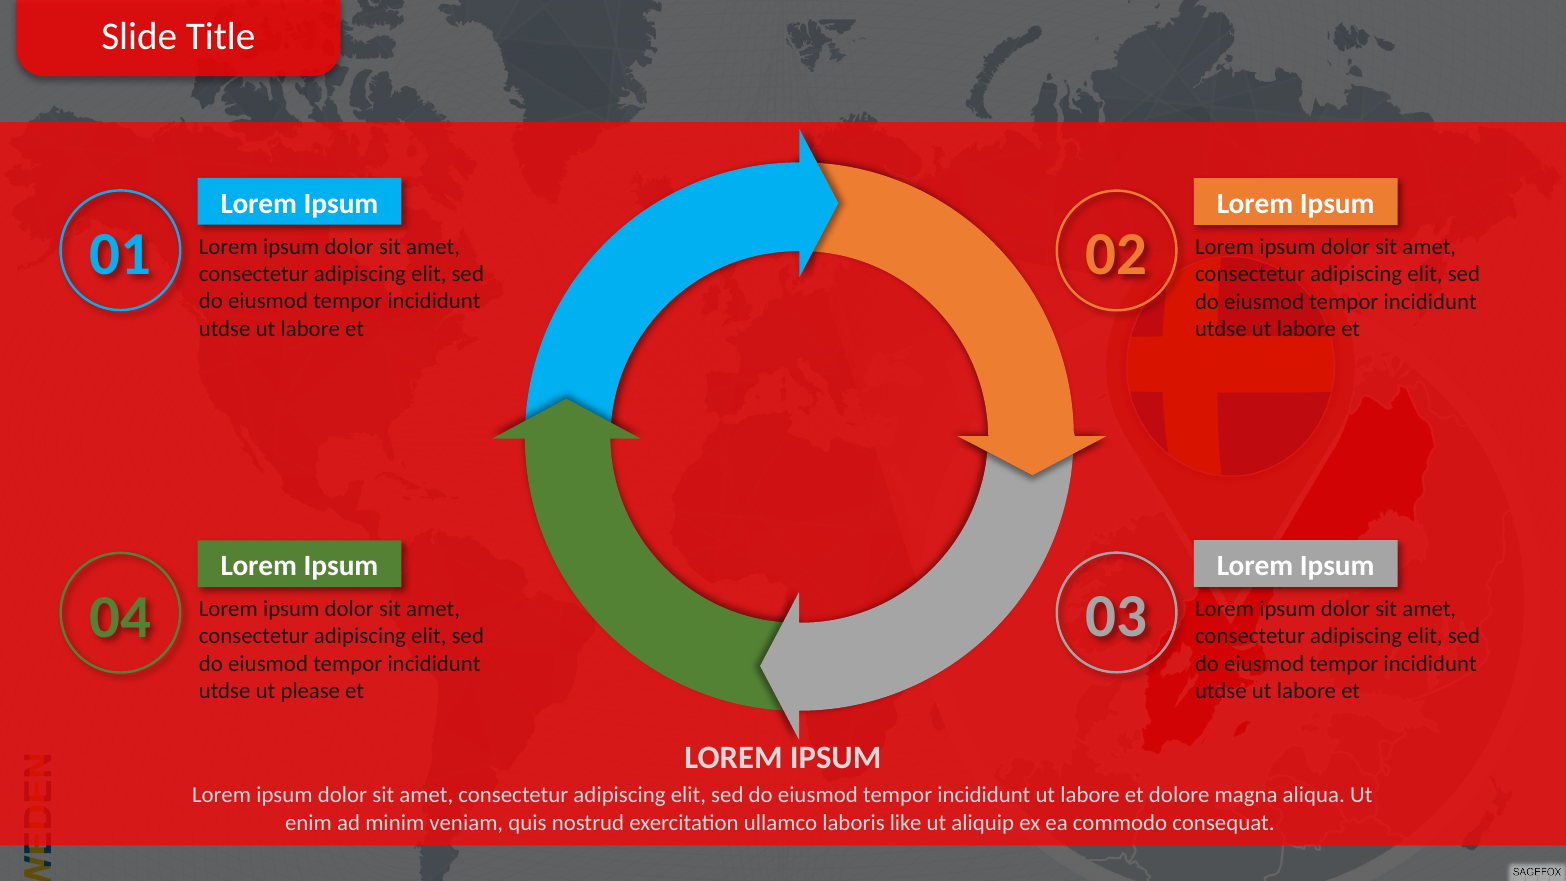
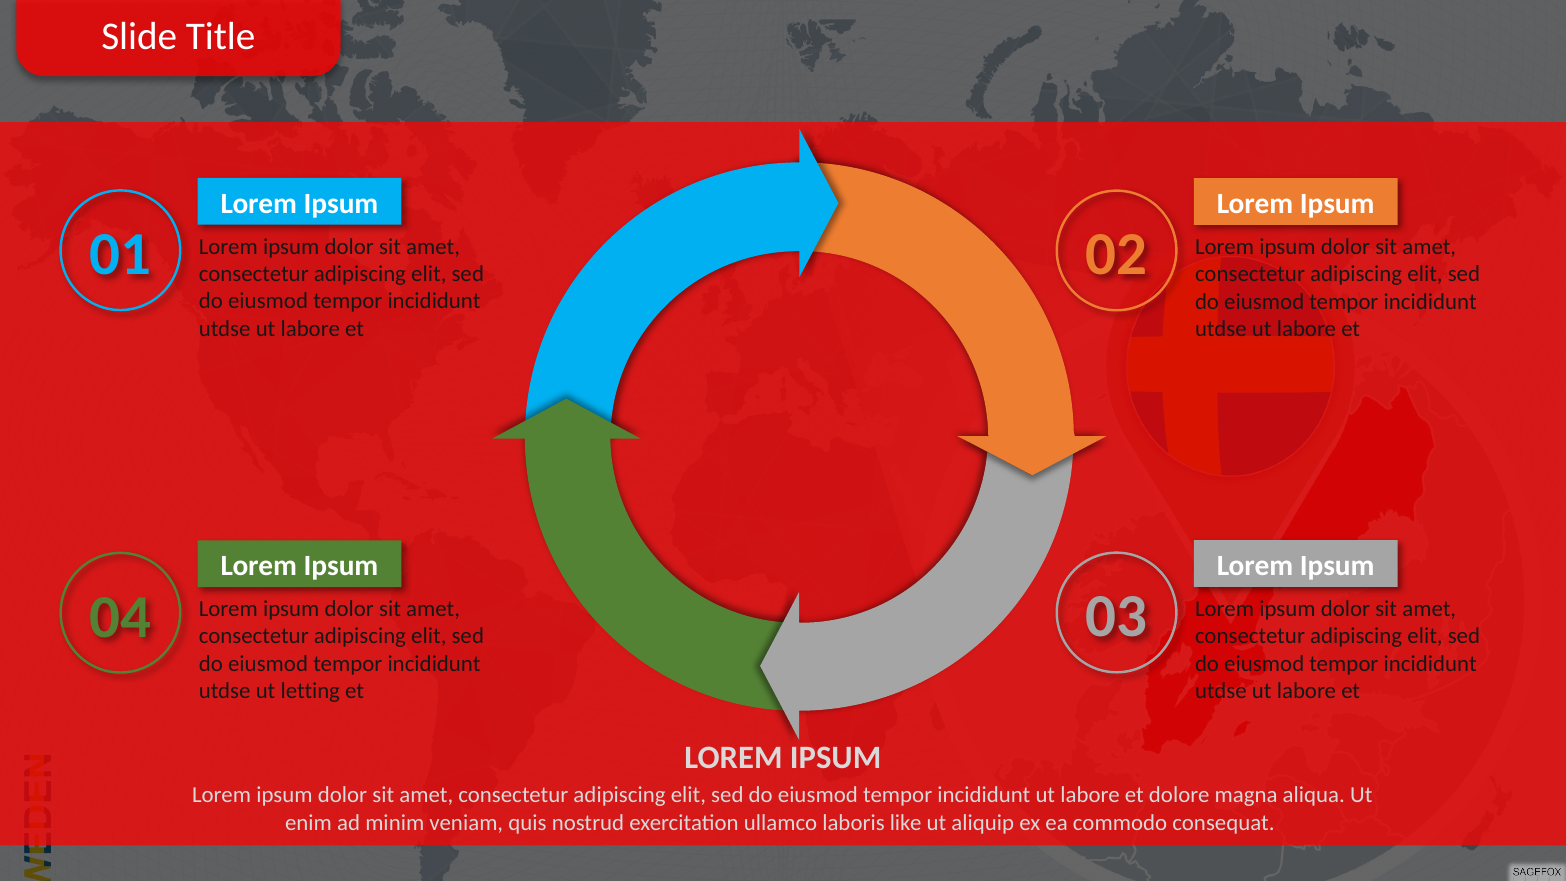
please: please -> letting
